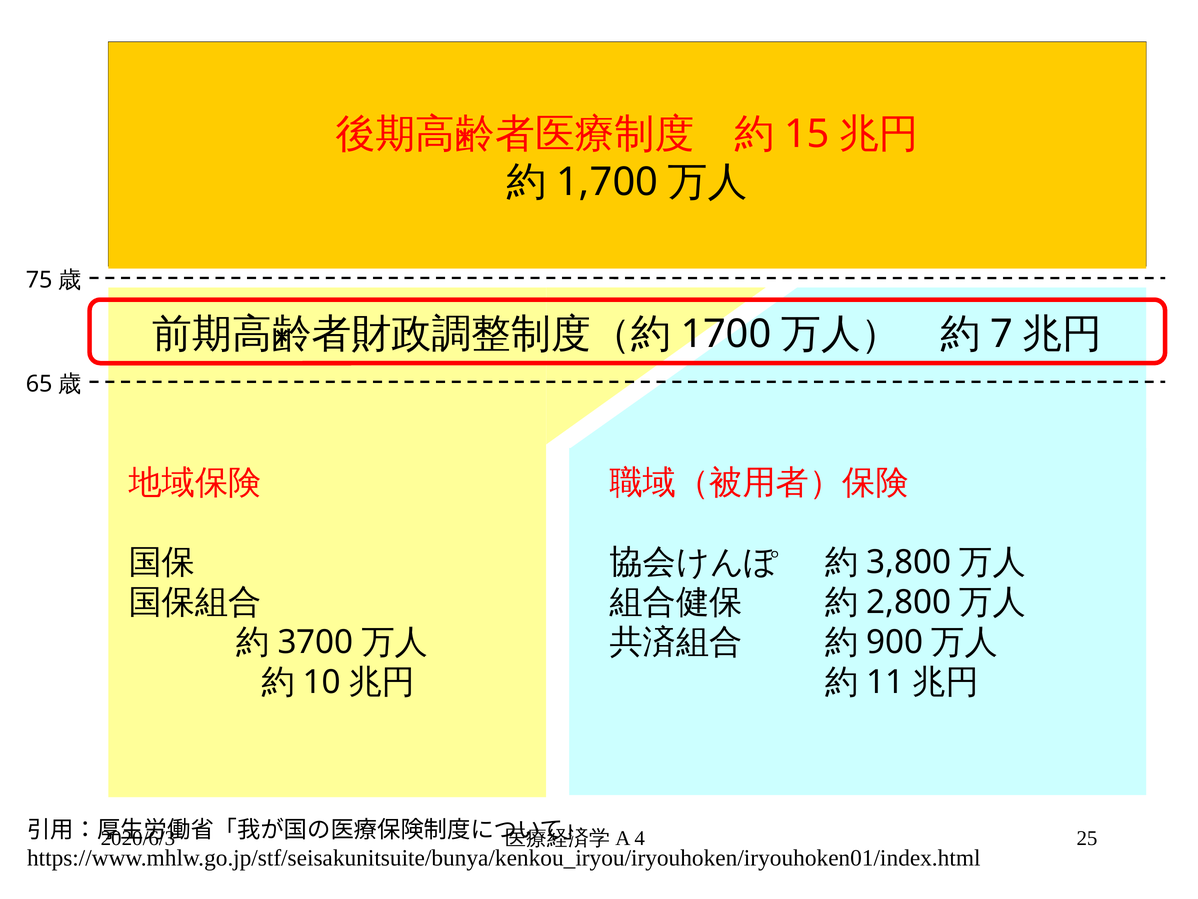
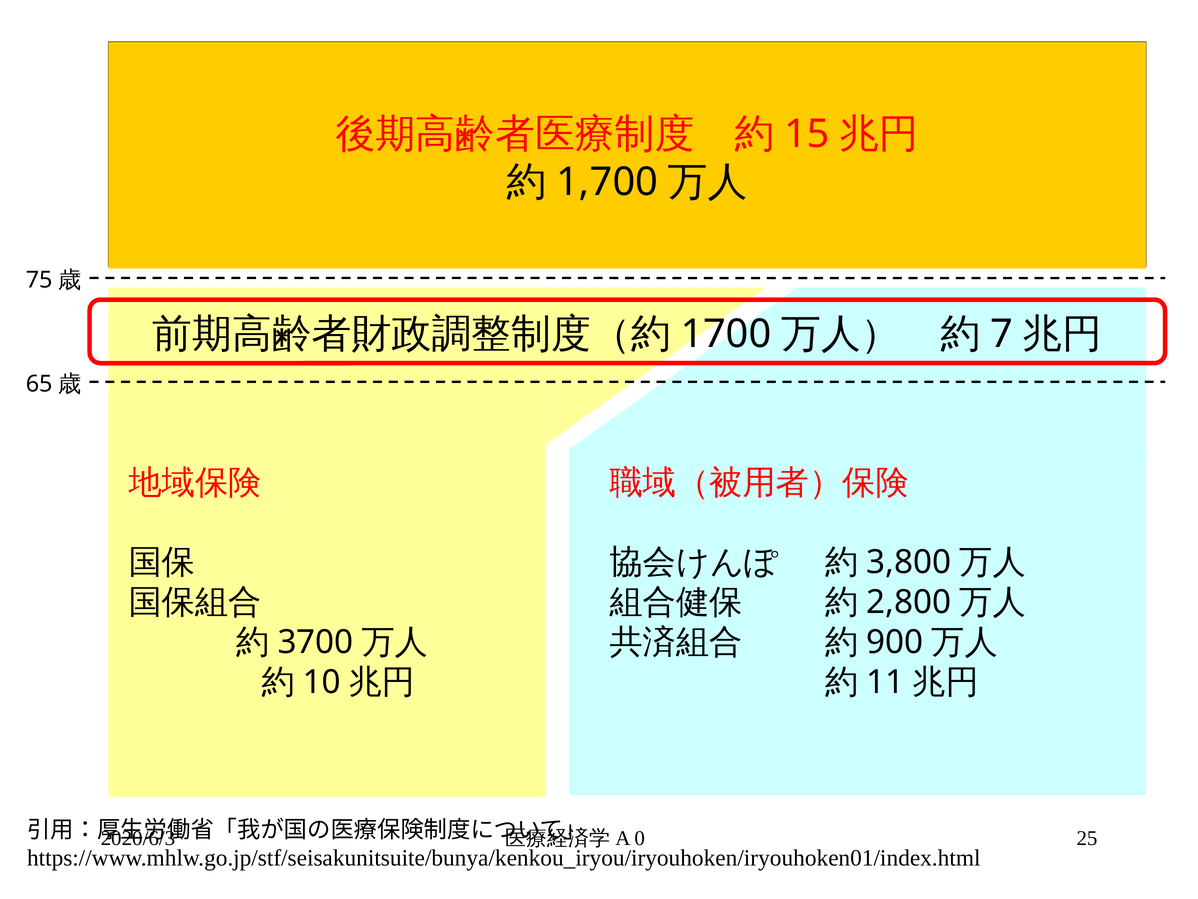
4: 4 -> 0
